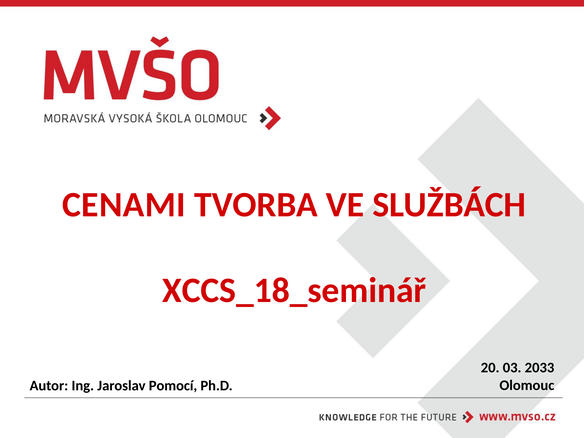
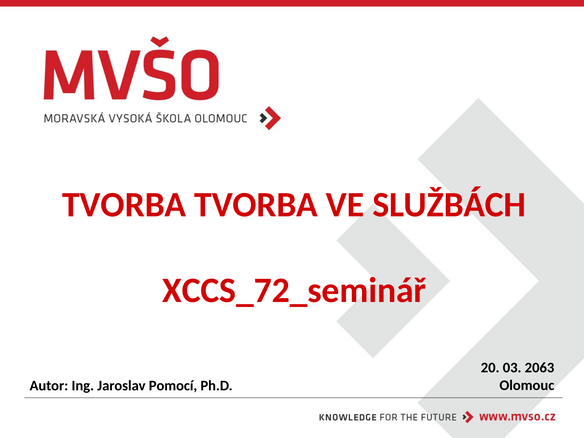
CENAMI at (124, 205): CENAMI -> TVORBA
XCCS_18_seminář: XCCS_18_seminář -> XCCS_72_seminář
2033: 2033 -> 2063
